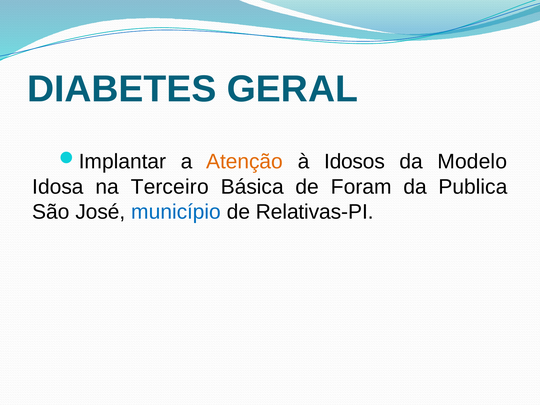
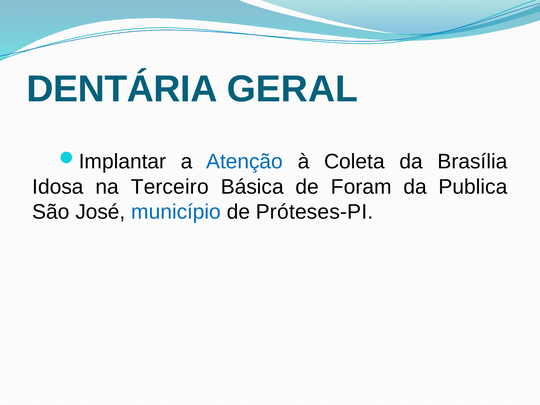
DIABETES: DIABETES -> DENTÁRIA
Atenção colour: orange -> blue
Idosos: Idosos -> Coleta
Modelo: Modelo -> Brasília
Relativas-PI: Relativas-PI -> Próteses-PI
